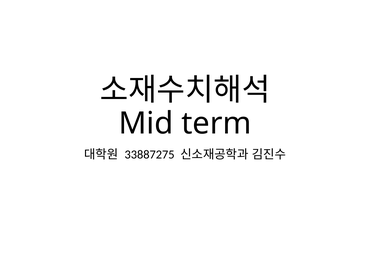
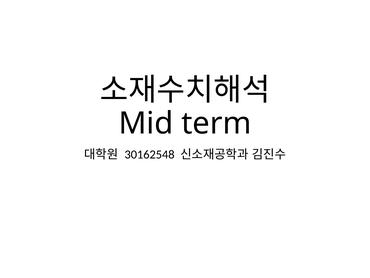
33887275: 33887275 -> 30162548
